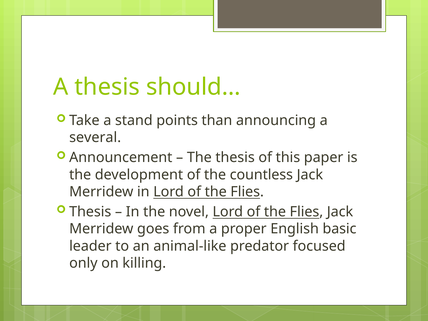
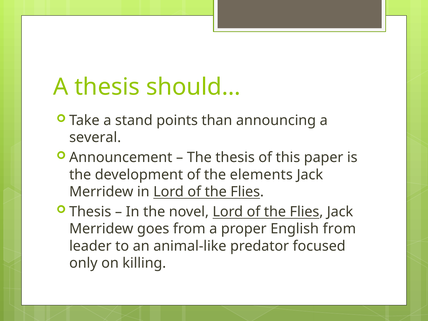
countless: countless -> elements
English basic: basic -> from
